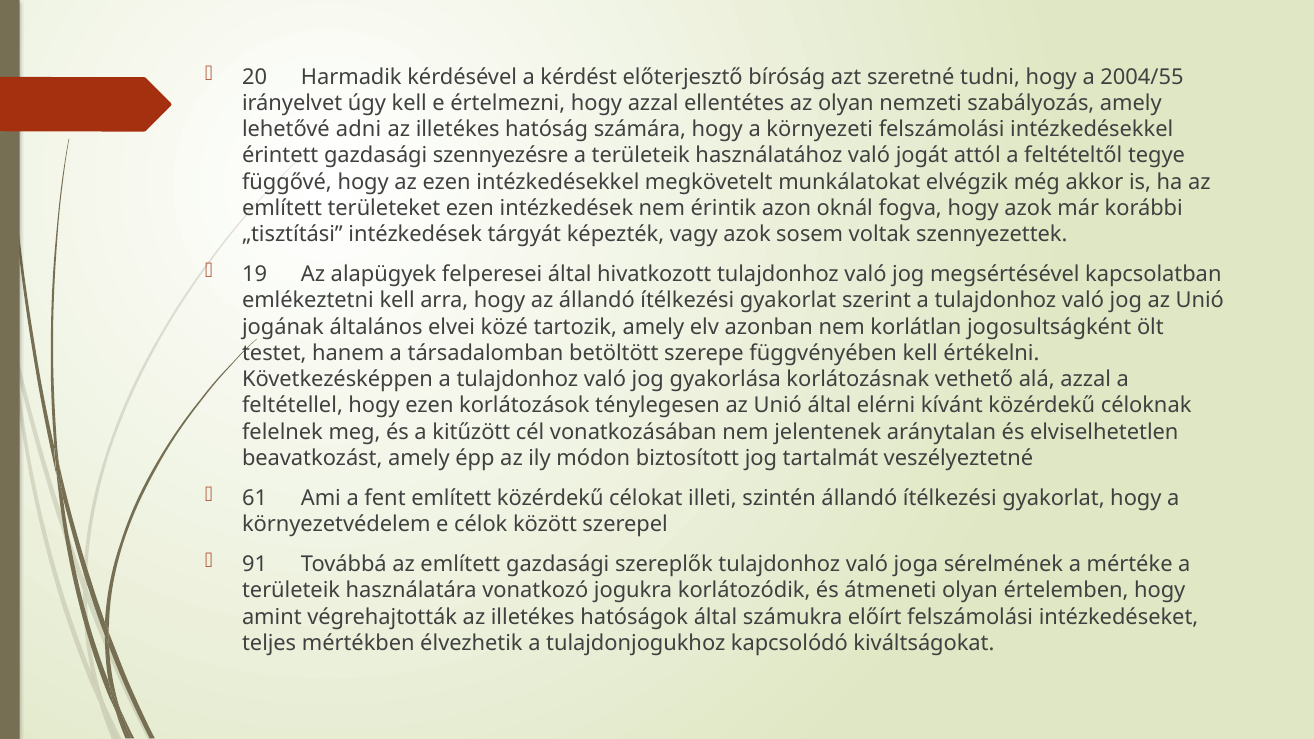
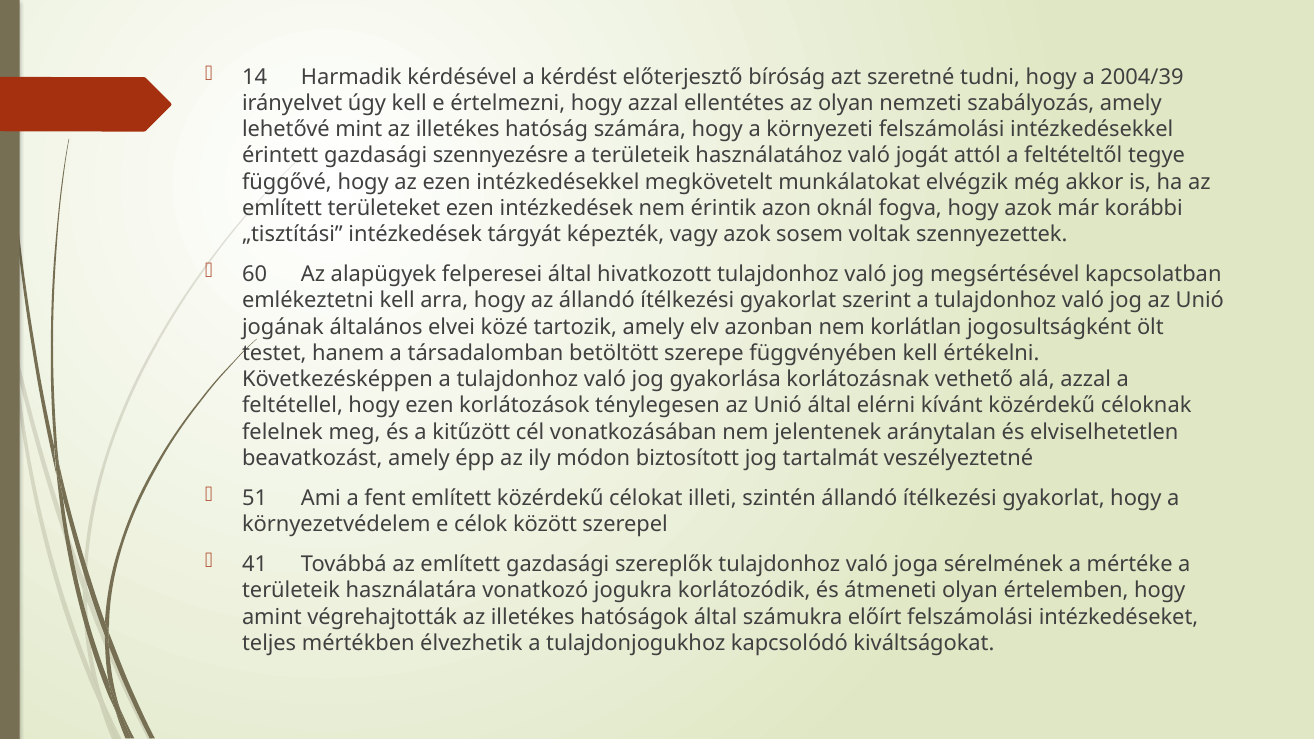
20: 20 -> 14
2004/55: 2004/55 -> 2004/39
adni: adni -> mint
19: 19 -> 60
61: 61 -> 51
91: 91 -> 41
